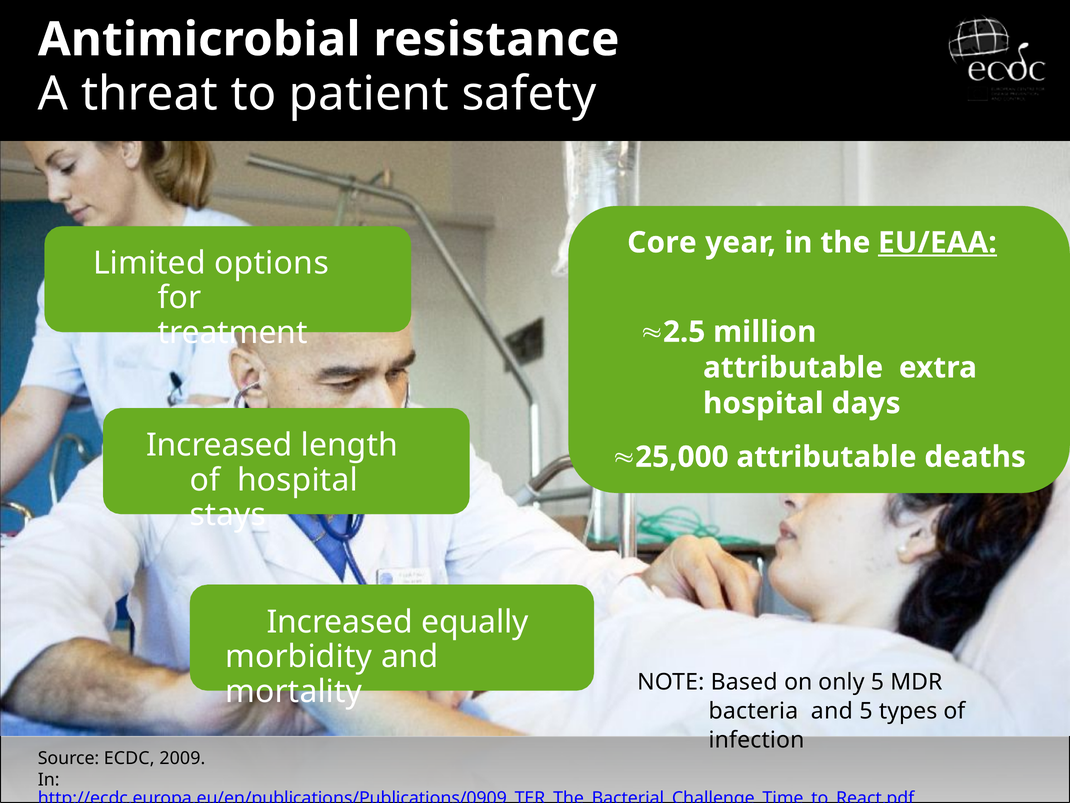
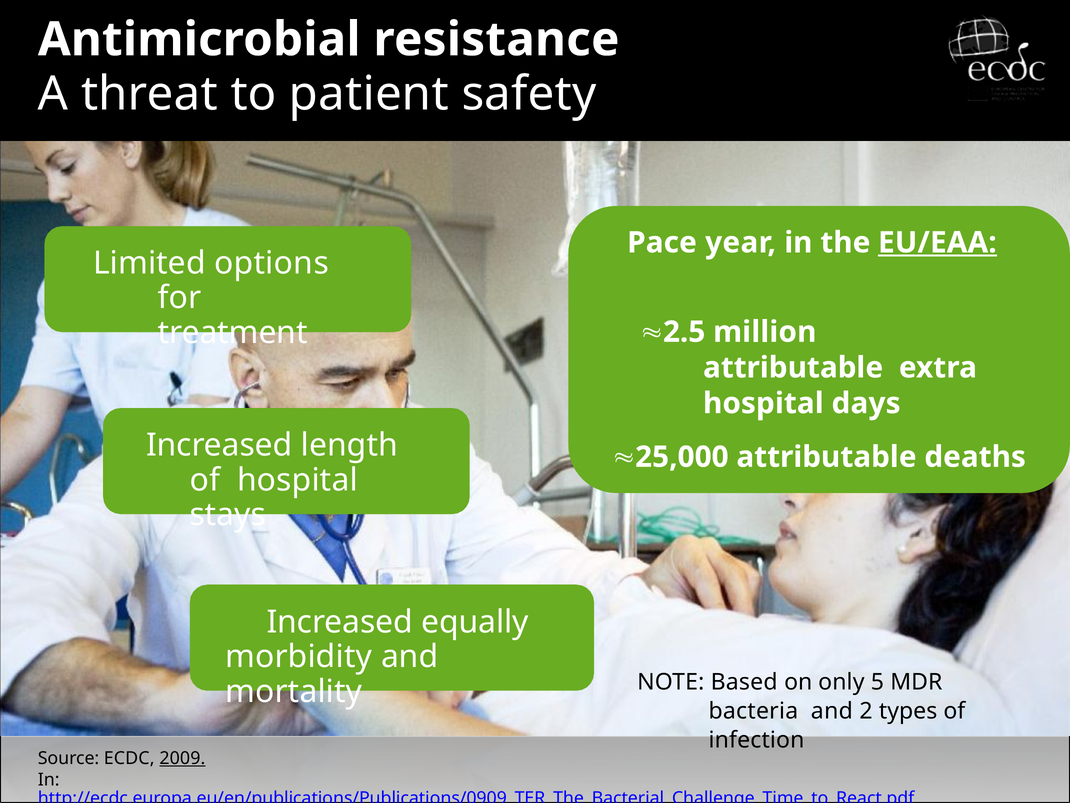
Core: Core -> Pace
5 at (866, 710): 5 -> 2
2009 underline: none -> present
